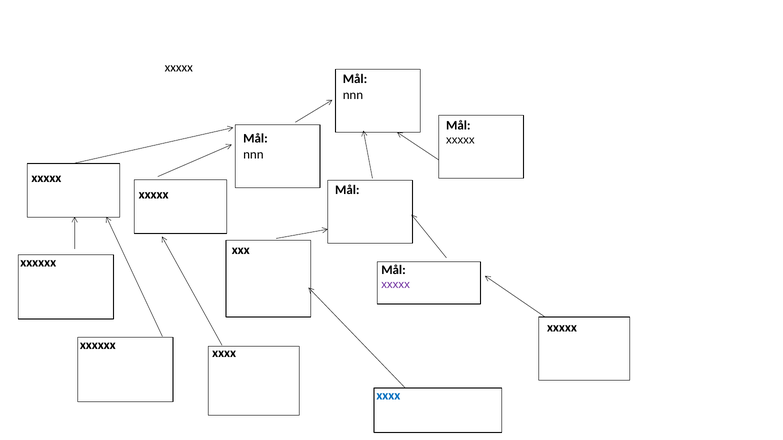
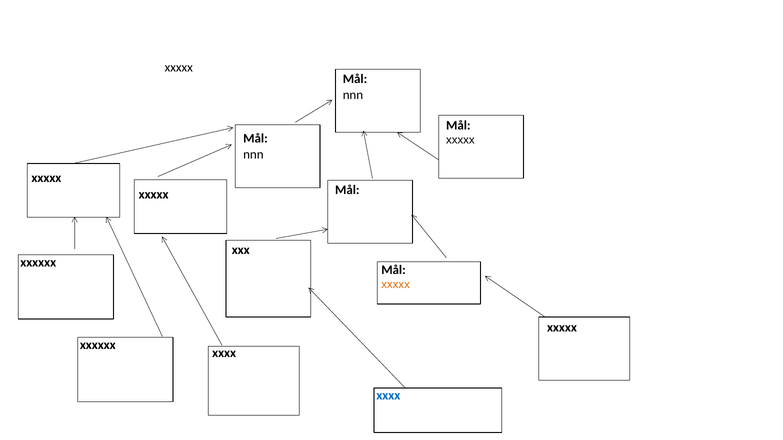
xxxxx at (396, 285) colour: purple -> orange
